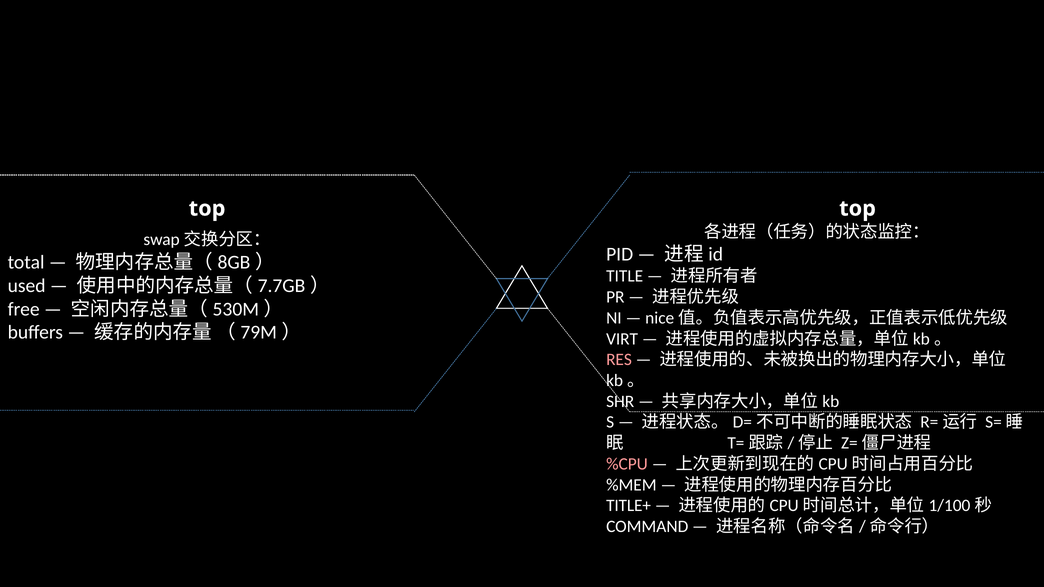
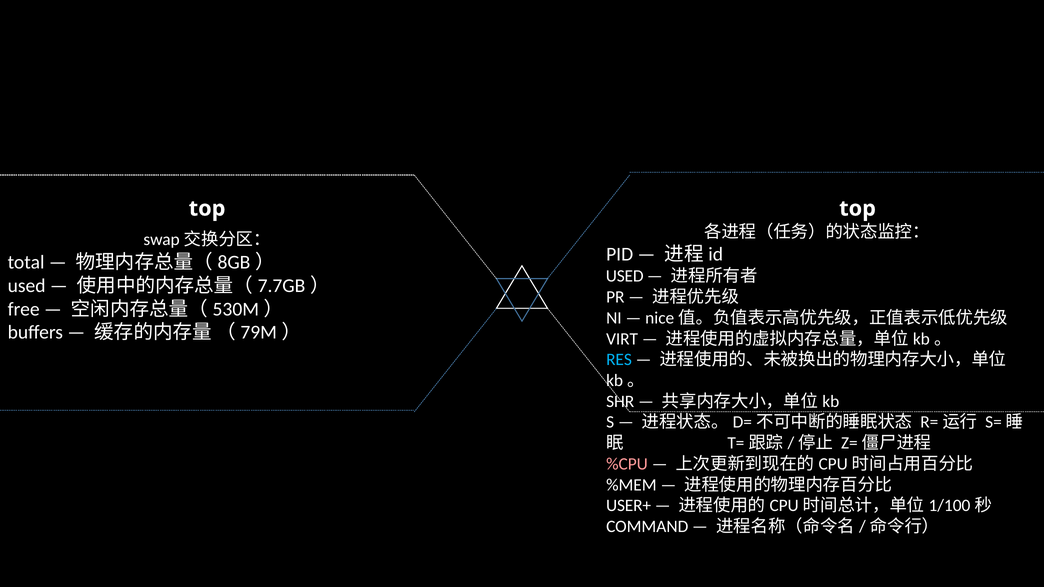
TITLE at (625, 276): TITLE -> USED
RES colour: pink -> light blue
TITLE+: TITLE+ -> USER+
